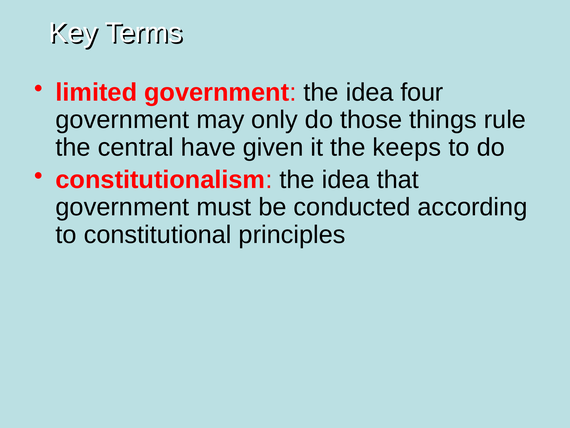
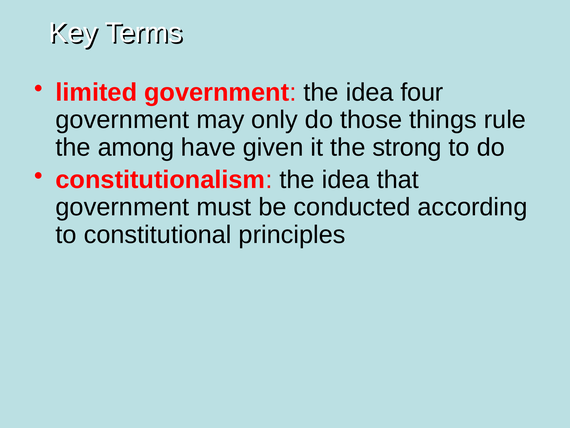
central: central -> among
keeps: keeps -> strong
